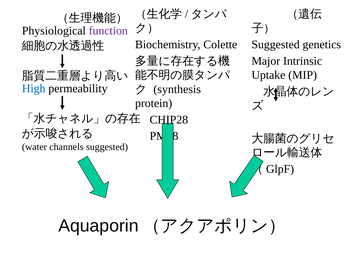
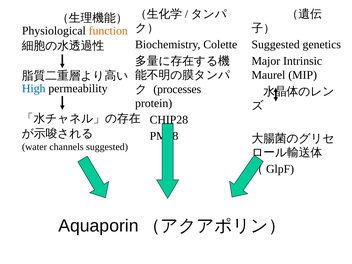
function colour: purple -> orange
Uptake: Uptake -> Maurel
synthesis: synthesis -> processes
